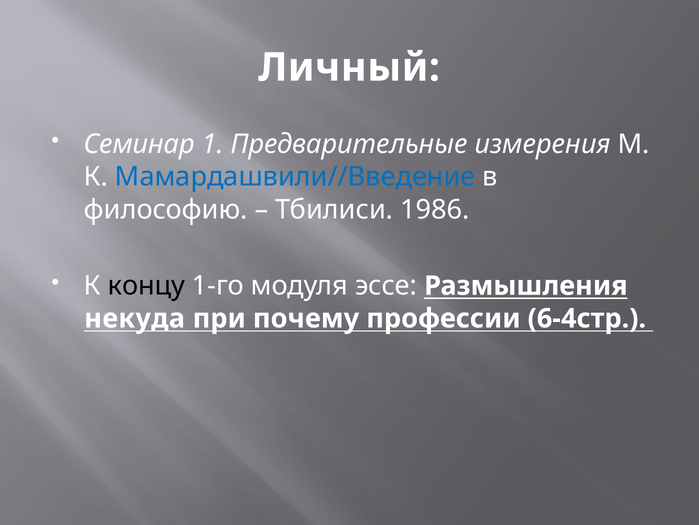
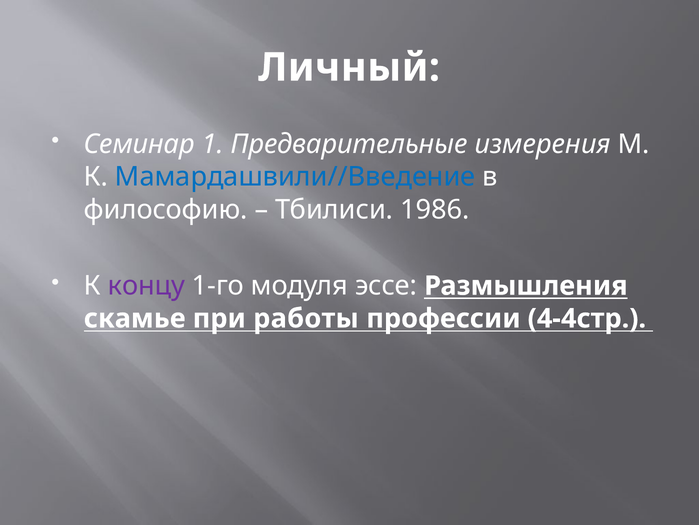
концу colour: black -> purple
некуда: некуда -> скамье
почему: почему -> работы
6-4стр: 6-4стр -> 4-4стр
